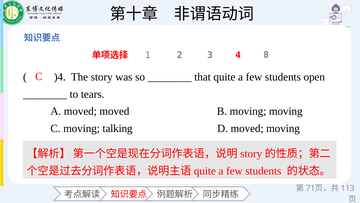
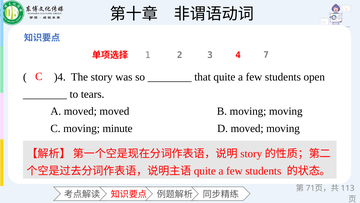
8: 8 -> 7
talking: talking -> minute
